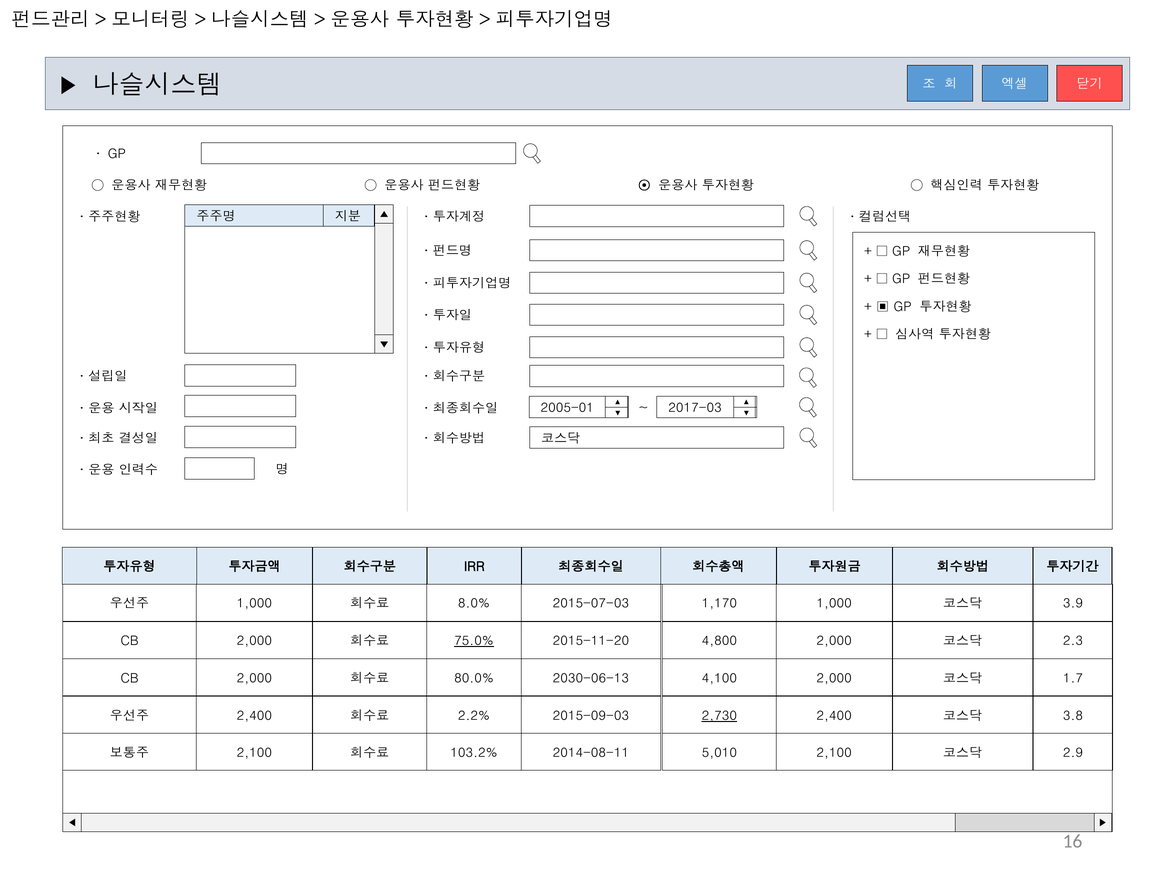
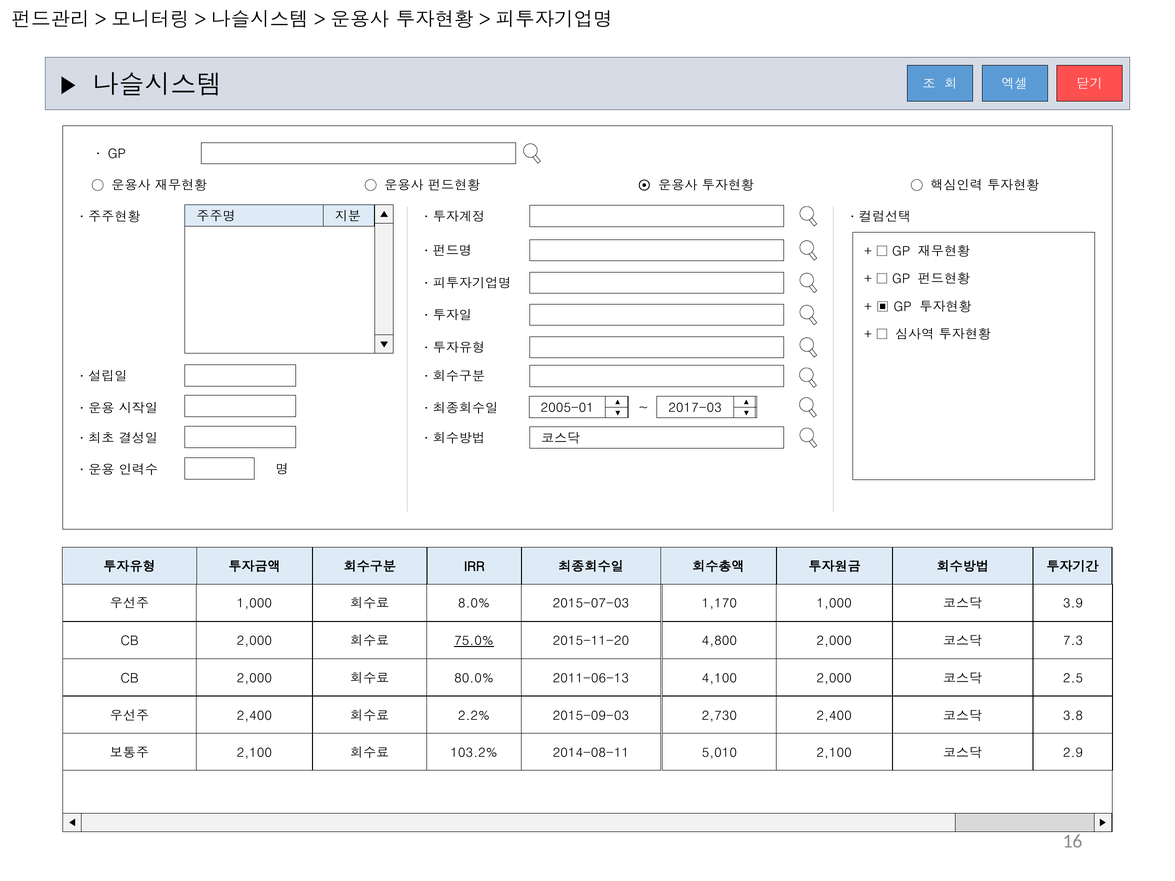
2.3: 2.3 -> 7.3
2030-06-13: 2030-06-13 -> 2011-06-13
1.7: 1.7 -> 2.5
2,730 underline: present -> none
